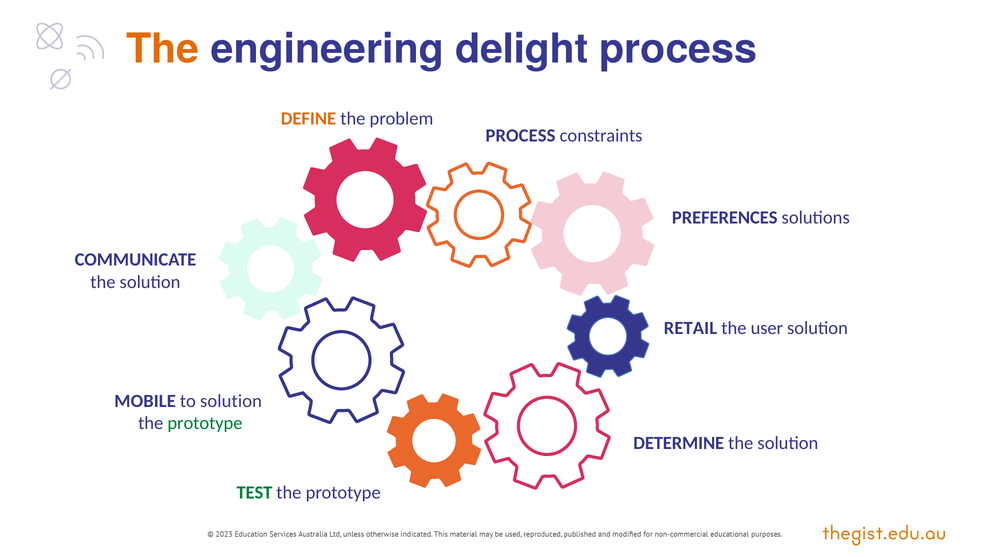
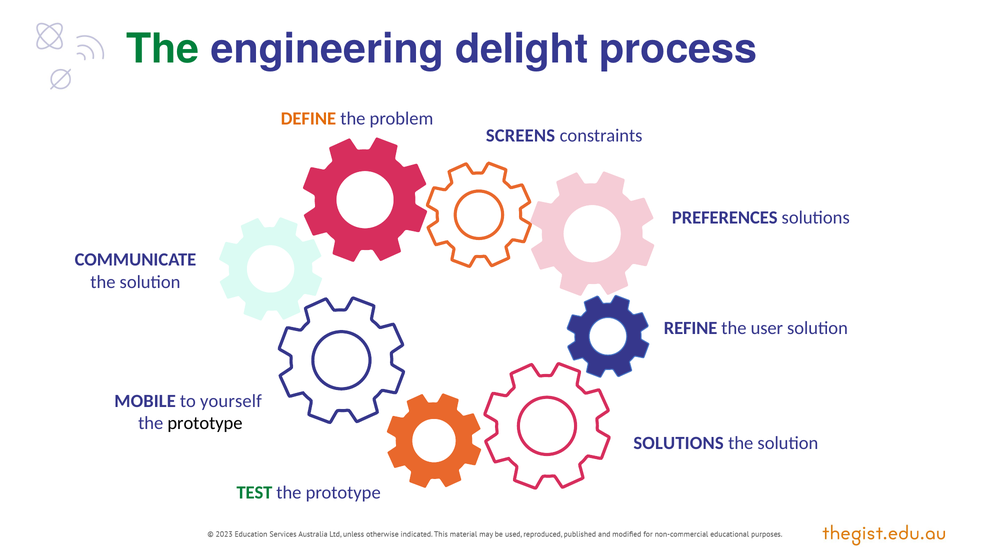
The at (163, 49) colour: orange -> green
PROCESS at (520, 136): PROCESS -> SCREENS
RETAIL: RETAIL -> REFINE
to solution: solution -> yourself
prototype at (205, 423) colour: green -> black
DETERMINE at (679, 443): DETERMINE -> SOLUTIONS
